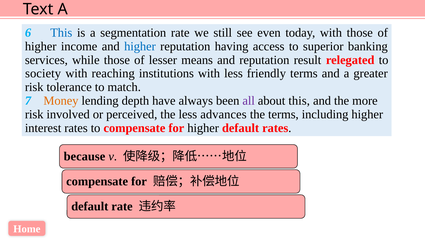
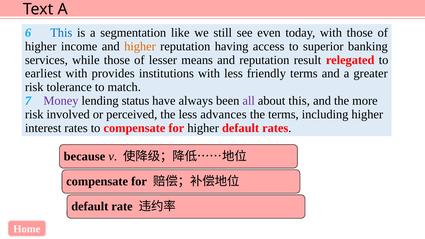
segmentation rate: rate -> like
higher at (140, 46) colour: blue -> orange
society: society -> earliest
reaching: reaching -> provides
Money colour: orange -> purple
depth: depth -> status
